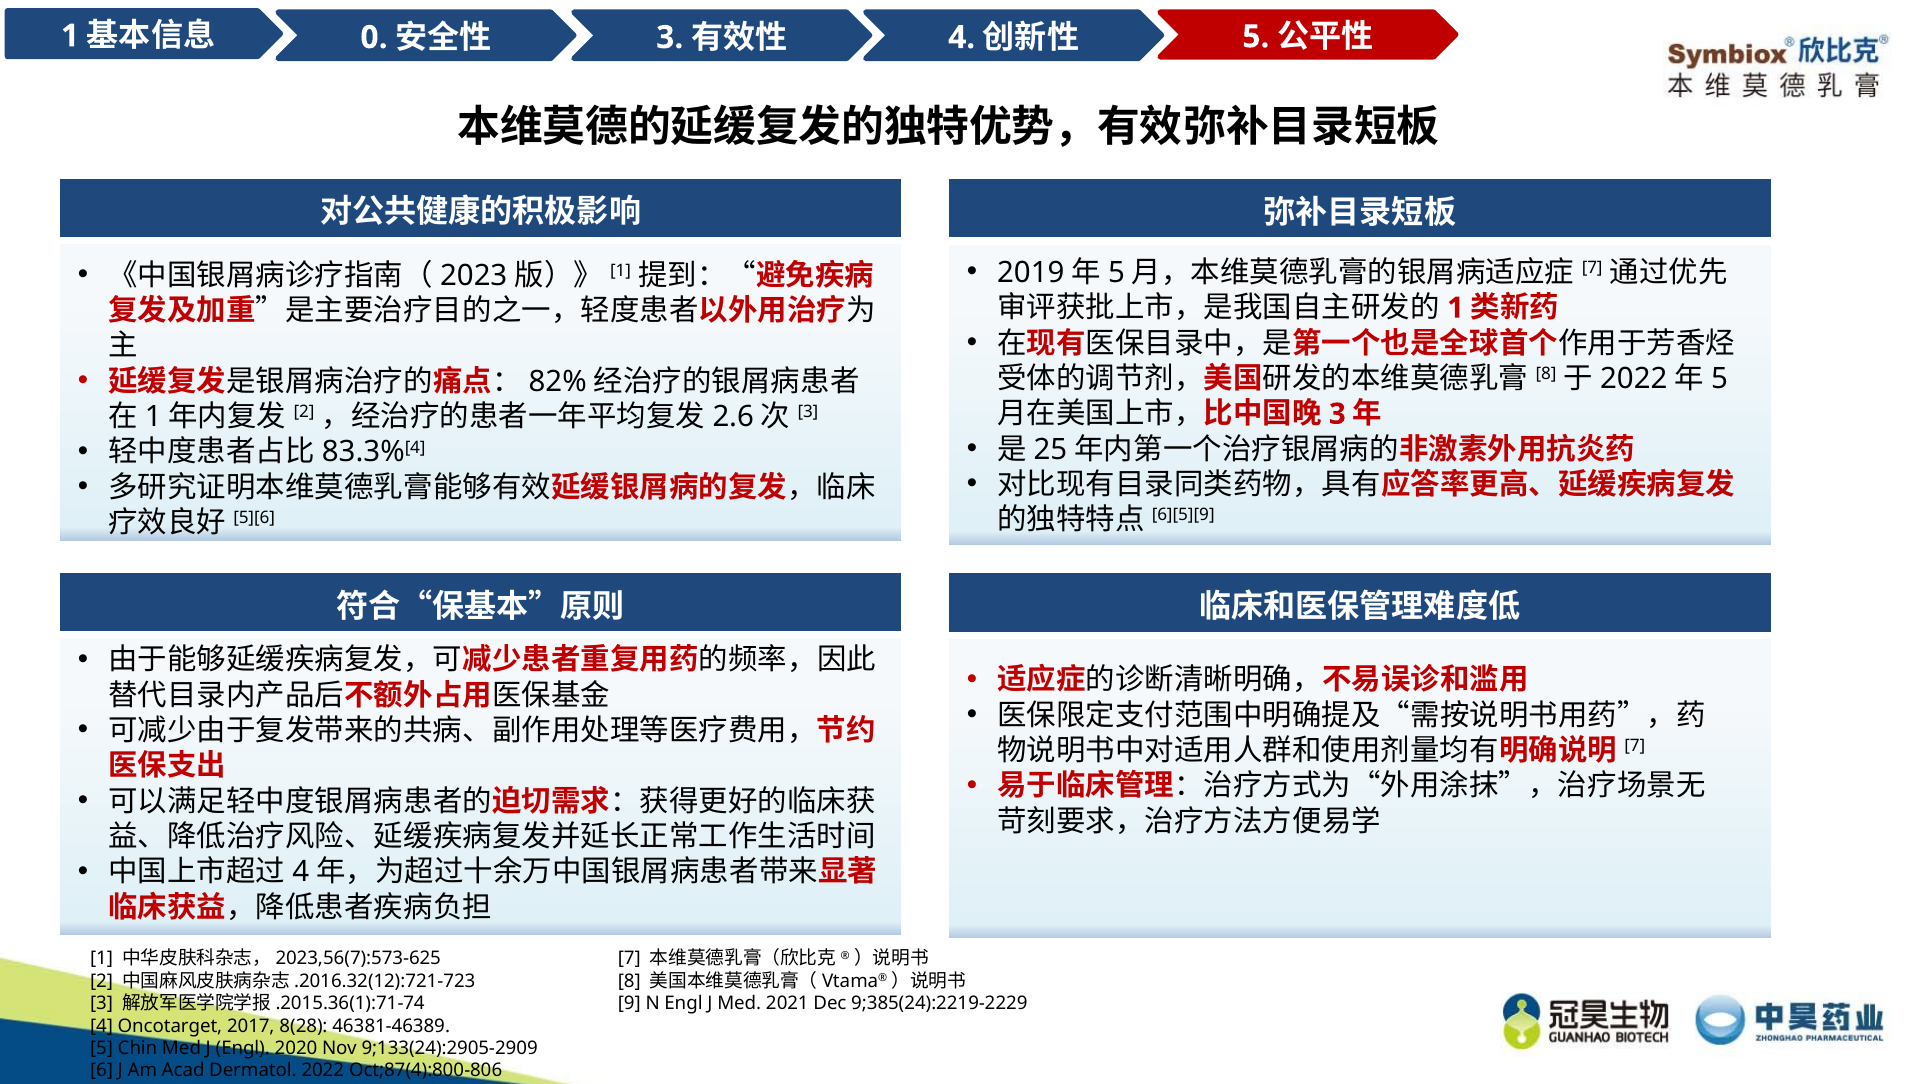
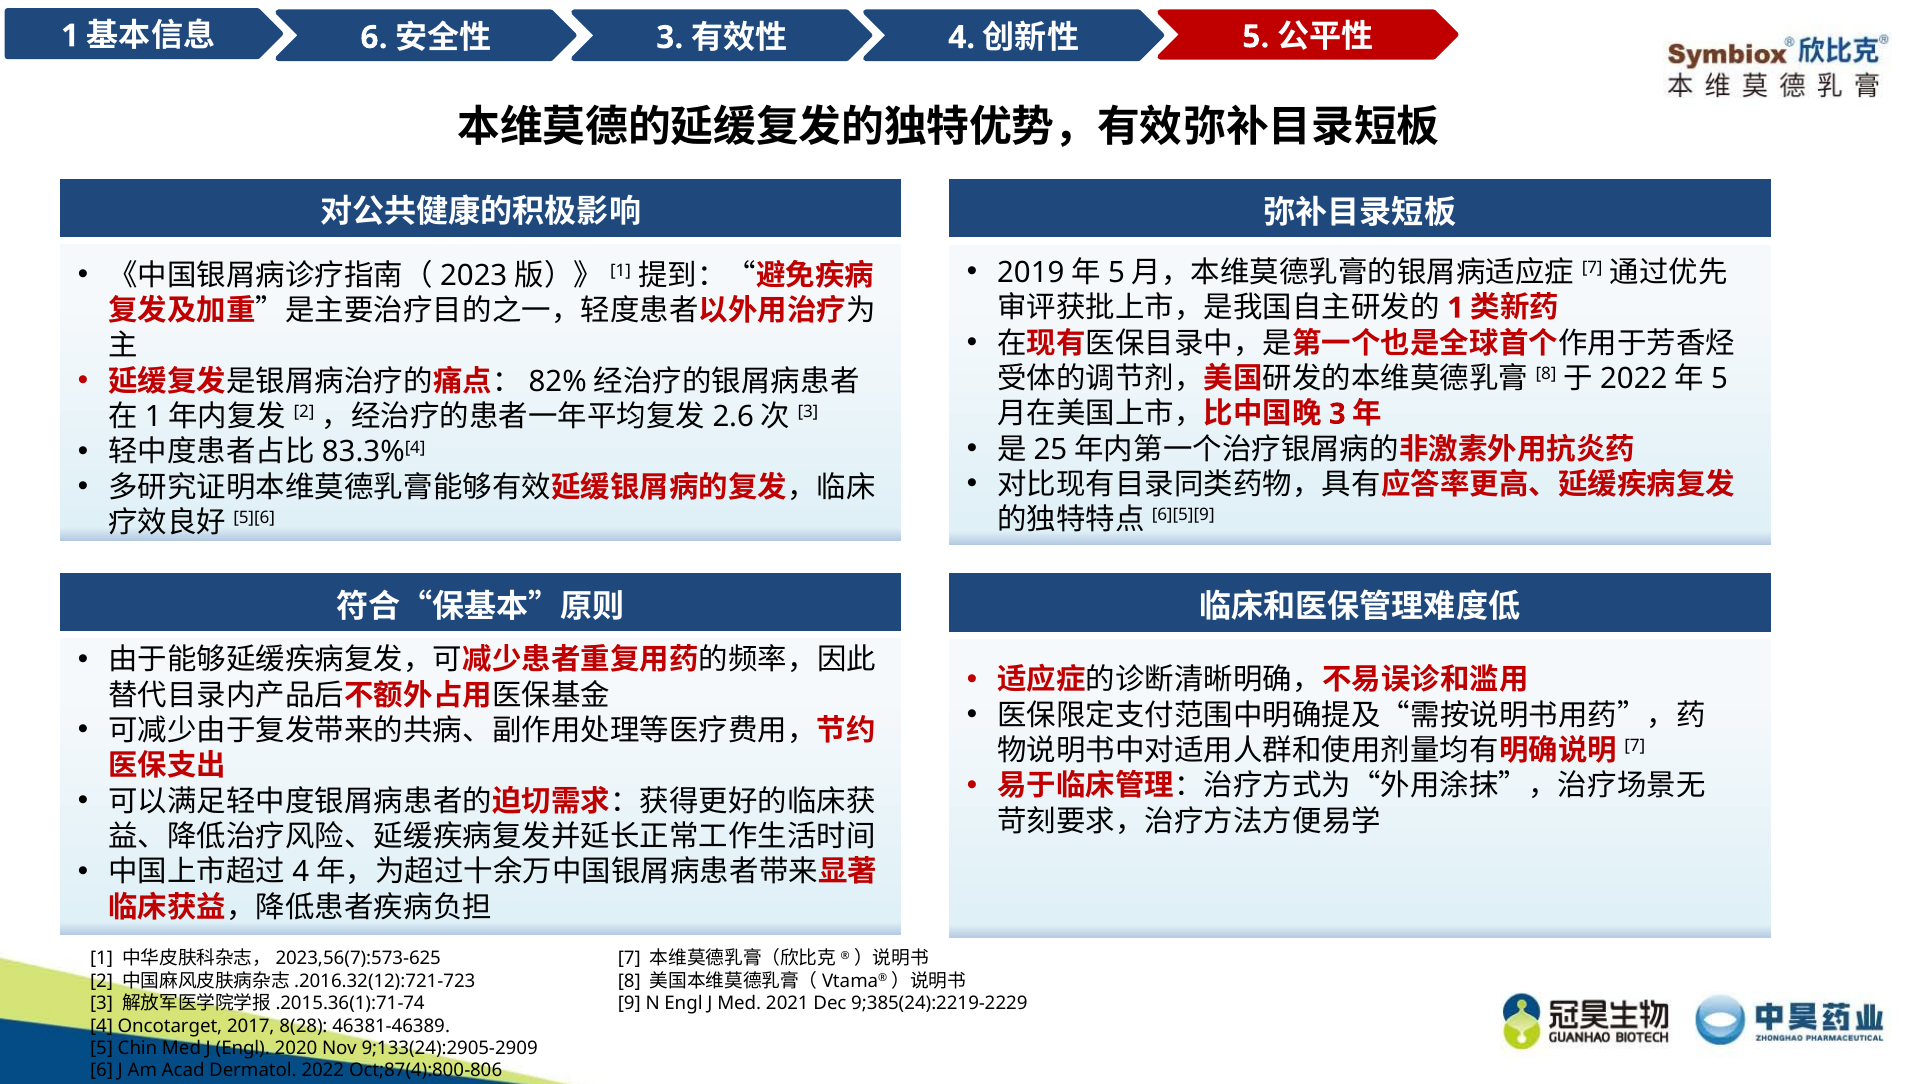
0 at (374, 37): 0 -> 6
